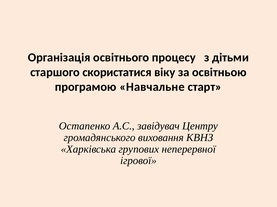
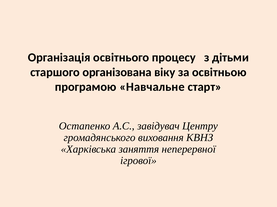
скористатися: скористатися -> організована
групових: групових -> заняття
